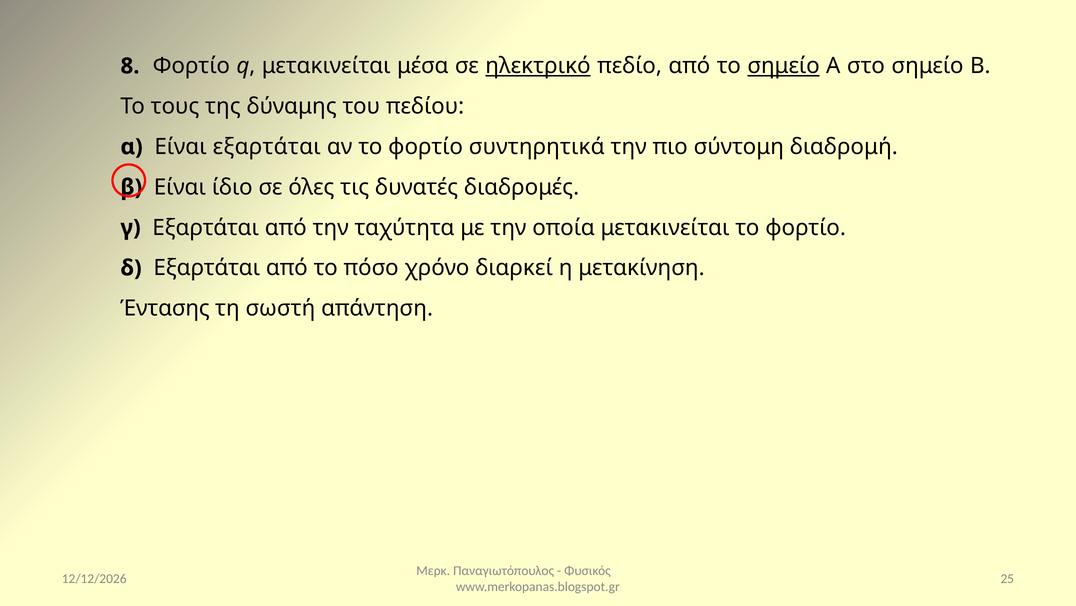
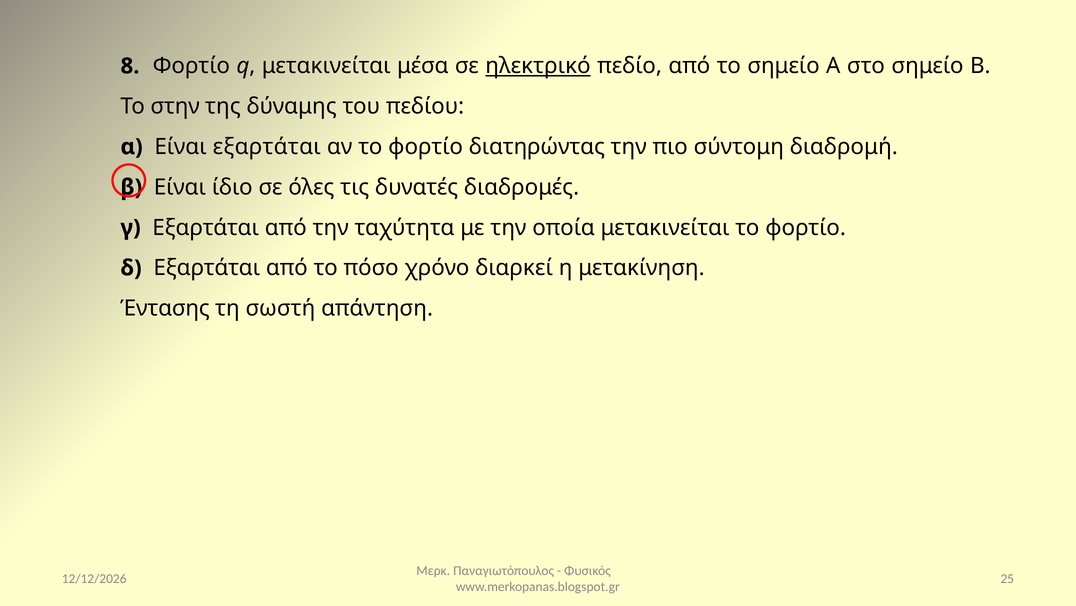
σημείο at (784, 66) underline: present -> none
τους: τους -> στην
συντηρητικά: συντηρητικά -> διατηρώντας
